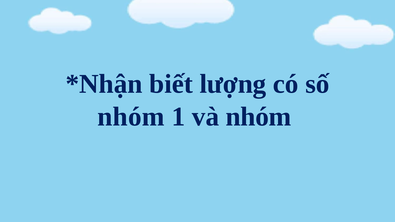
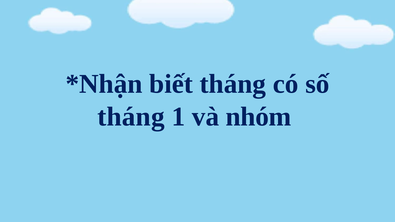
biết lượng: lượng -> tháng
nhóm at (131, 117): nhóm -> tháng
